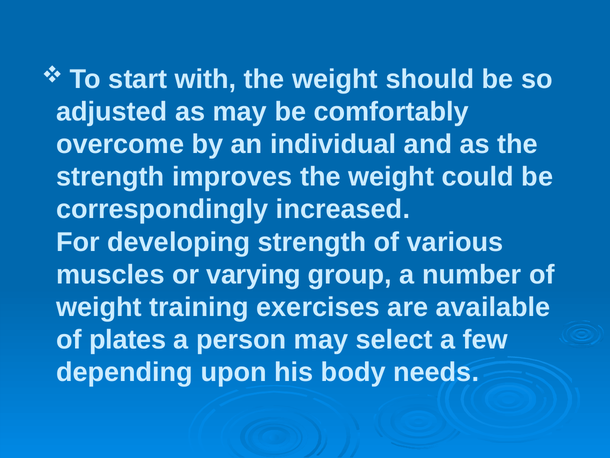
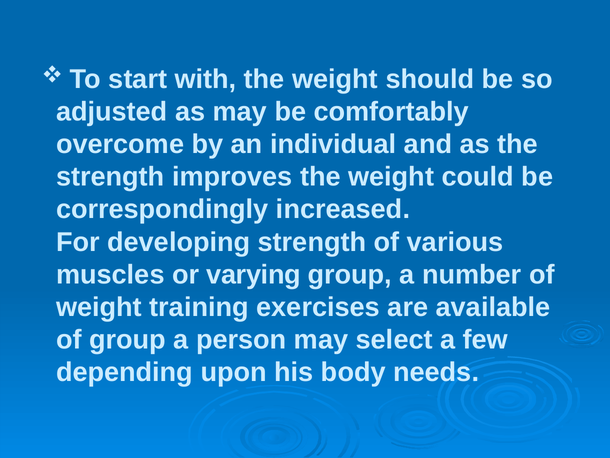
of plates: plates -> group
